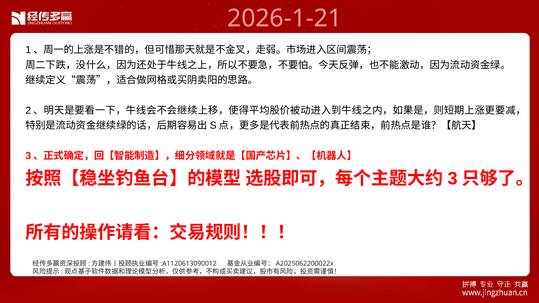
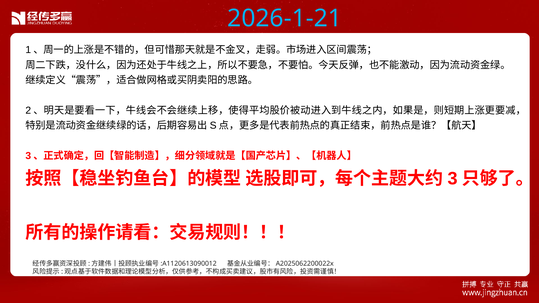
2026-1-21 colour: pink -> light blue
